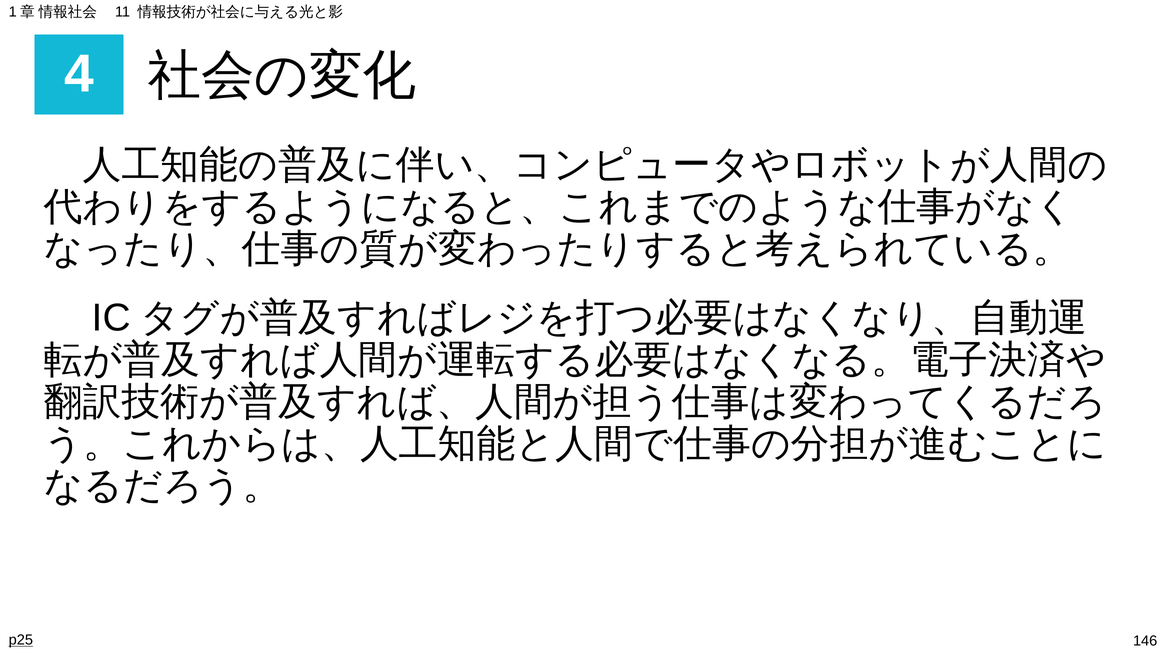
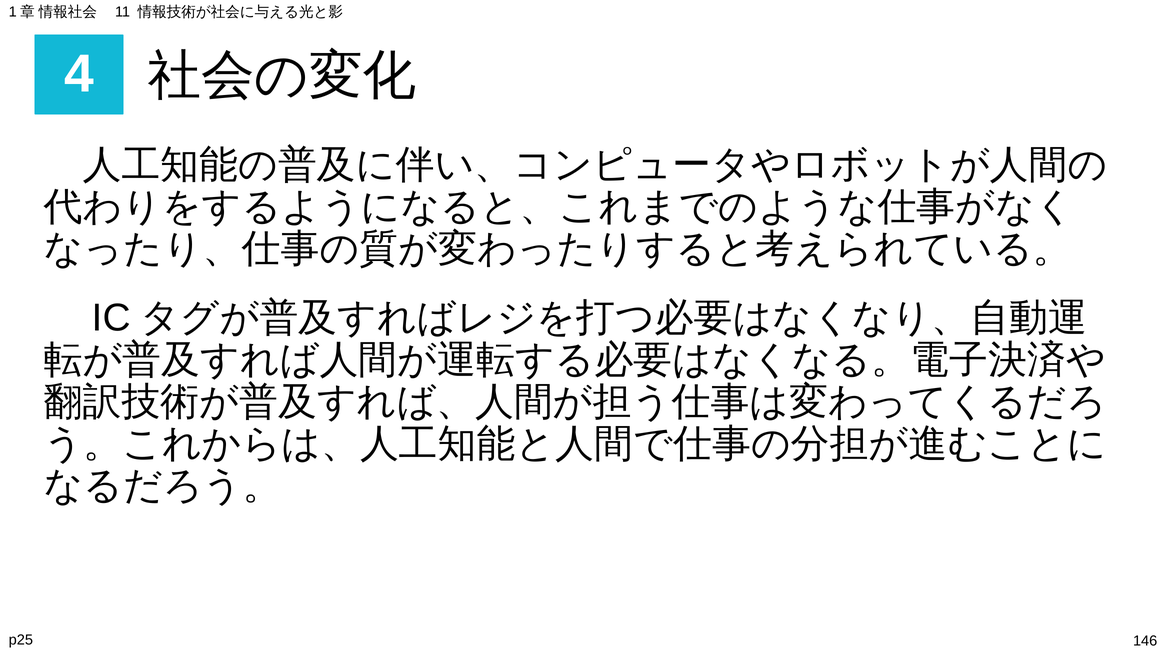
p25 underline: present -> none
